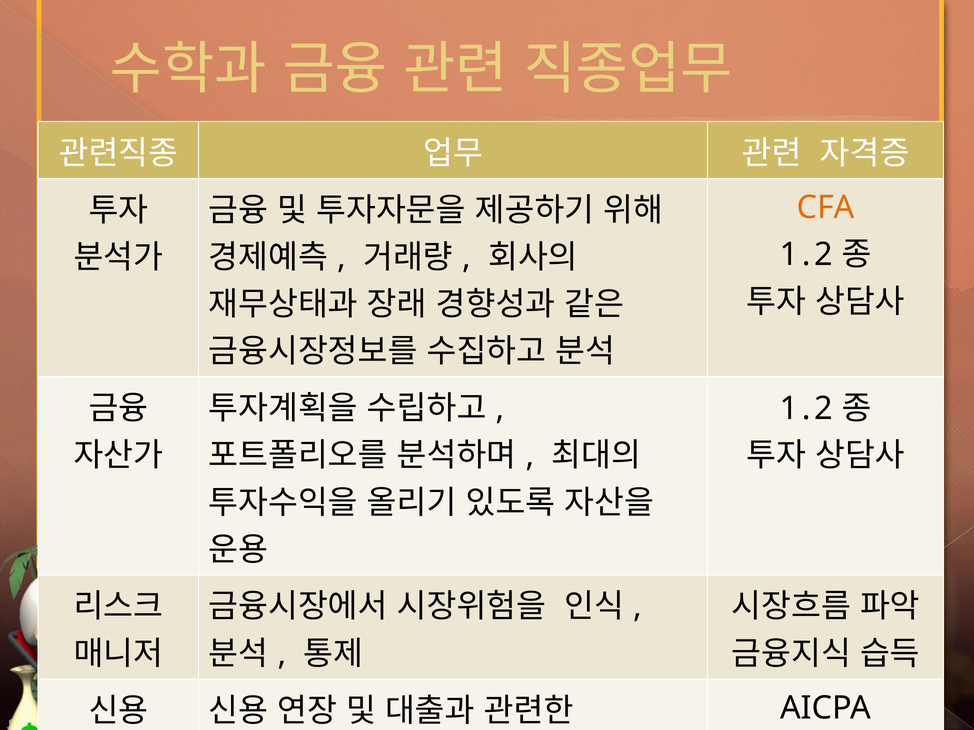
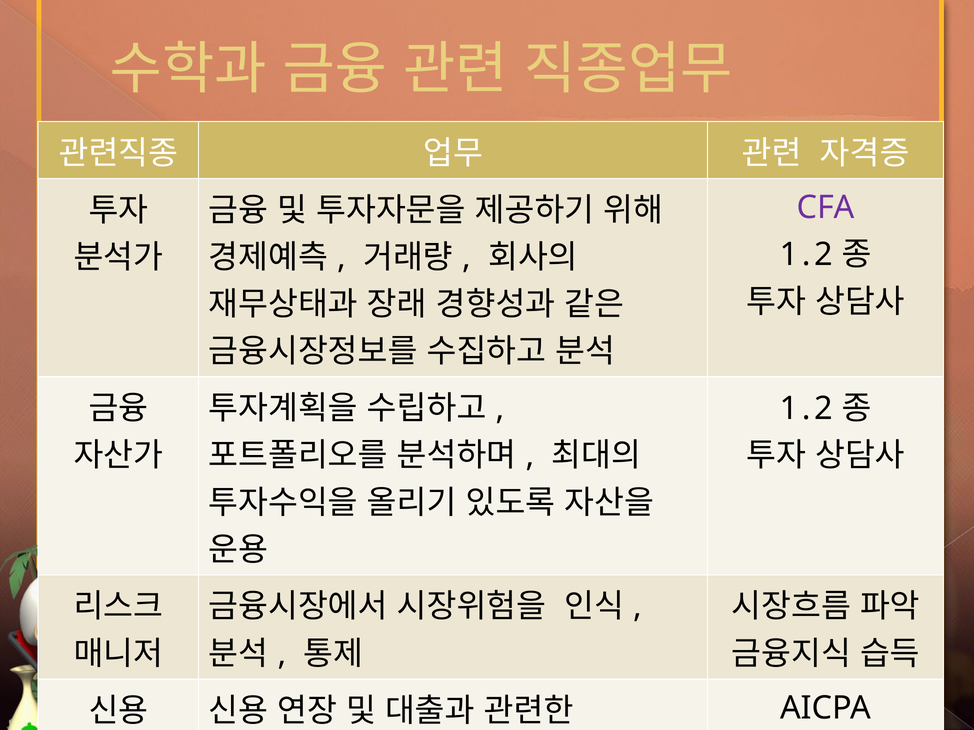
CFA colour: orange -> purple
